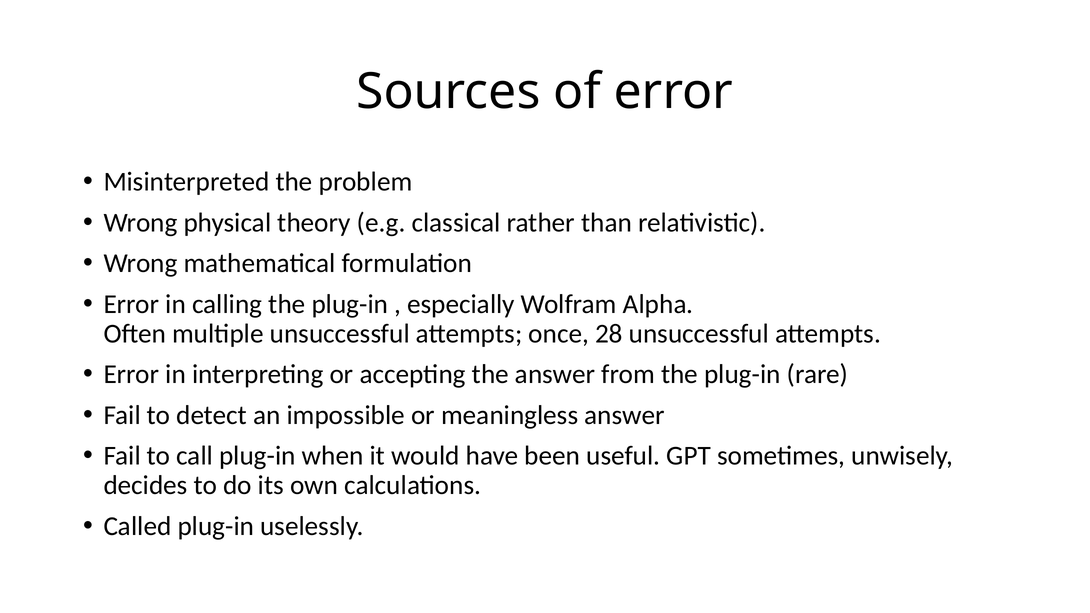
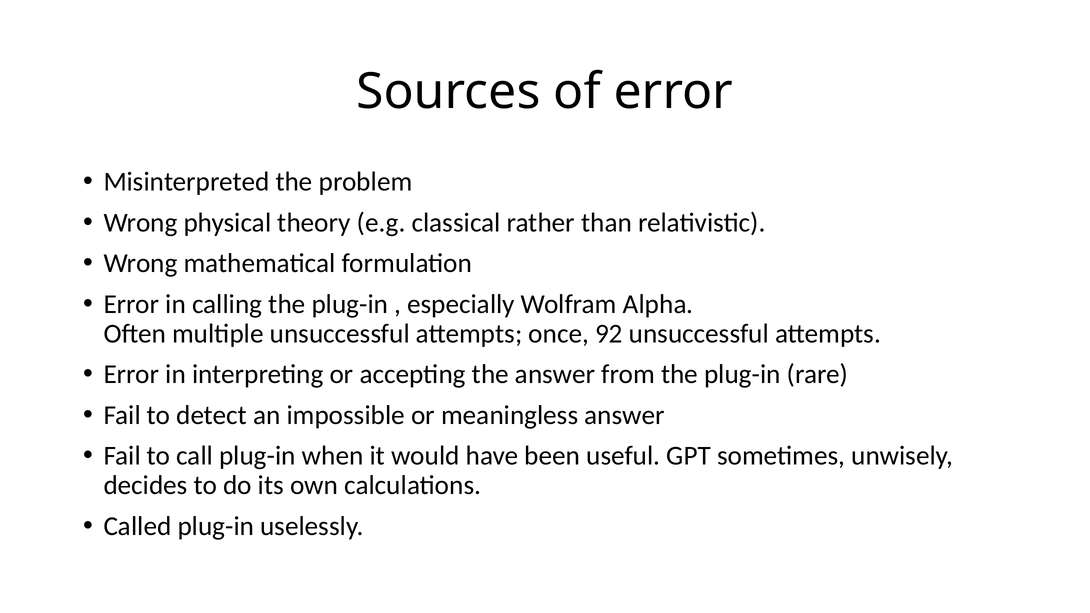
28: 28 -> 92
